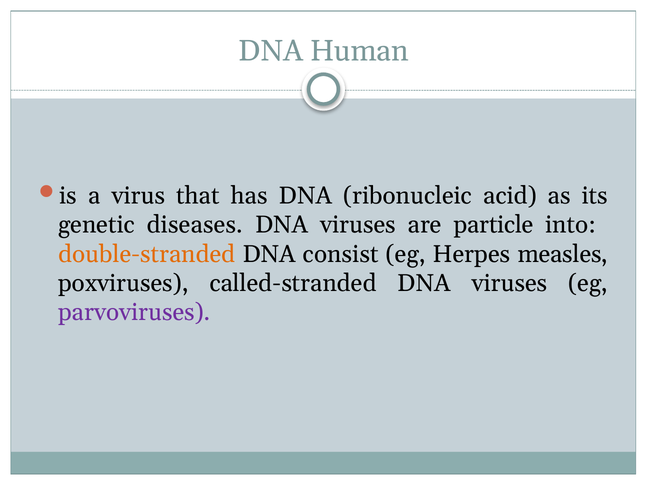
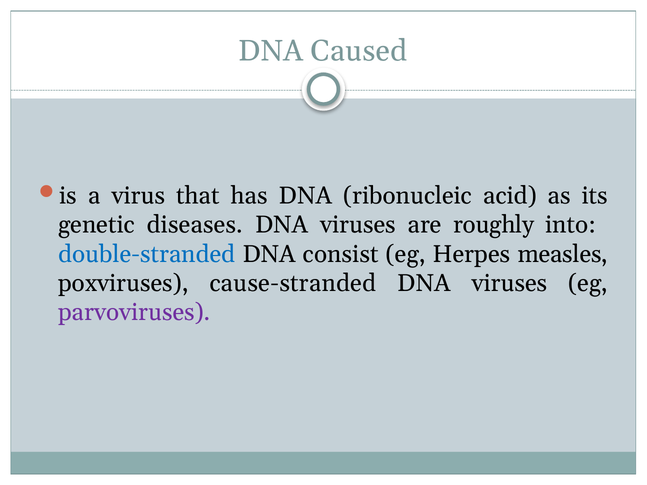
Human: Human -> Caused
particle: particle -> roughly
double-stranded colour: orange -> blue
called-stranded: called-stranded -> cause-stranded
